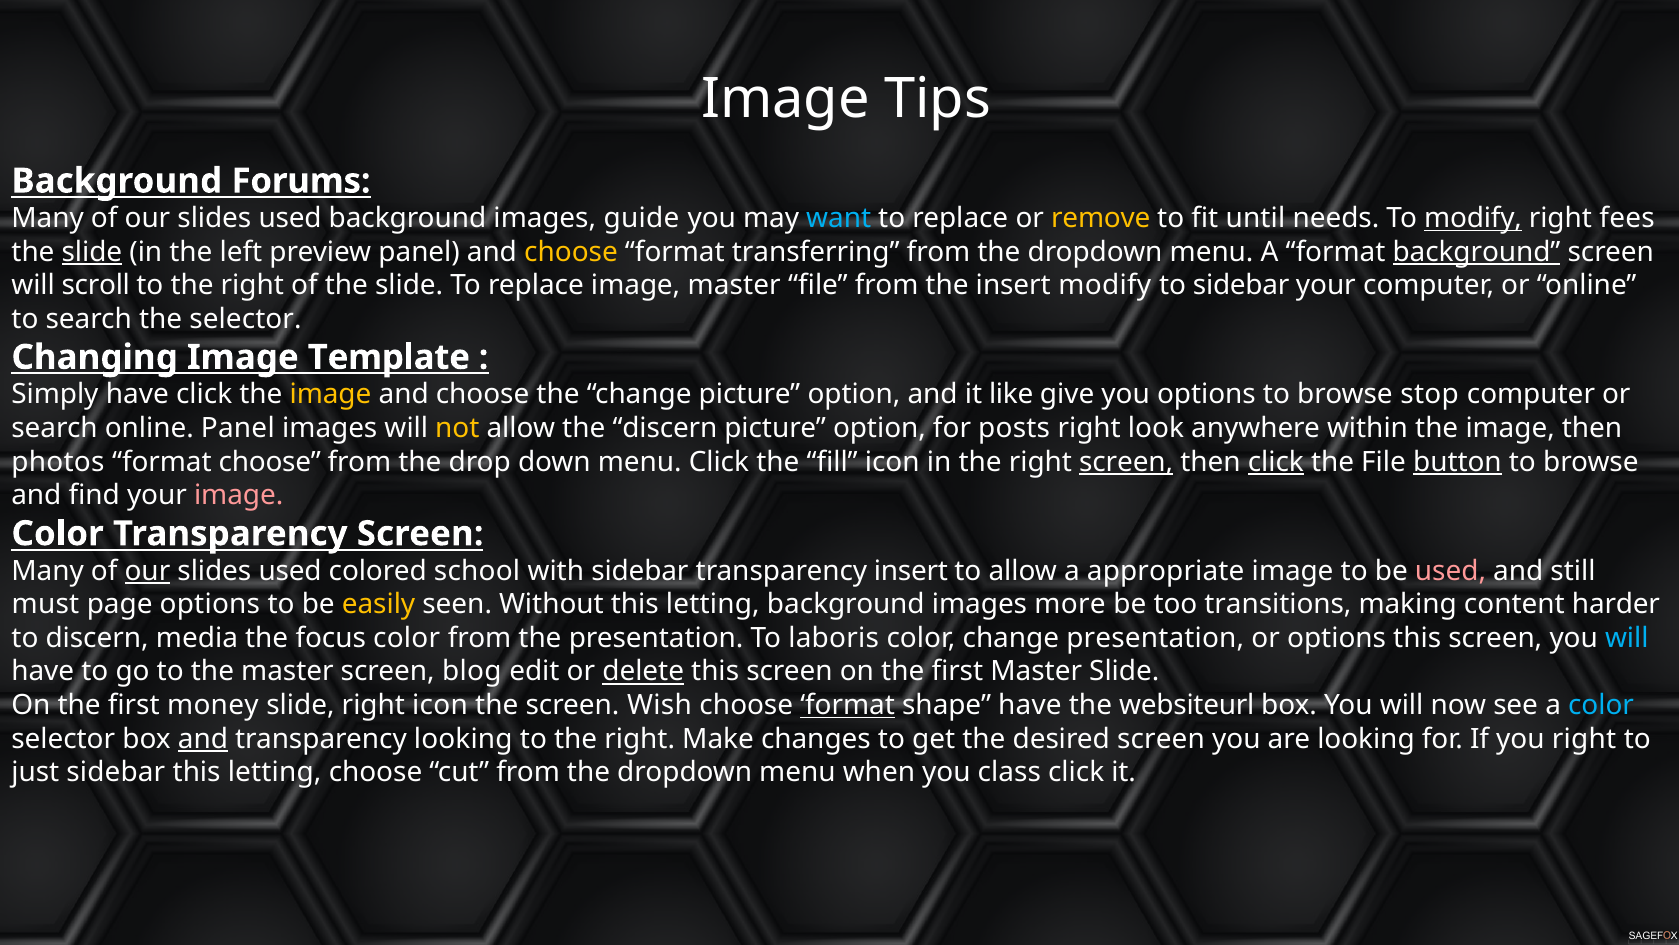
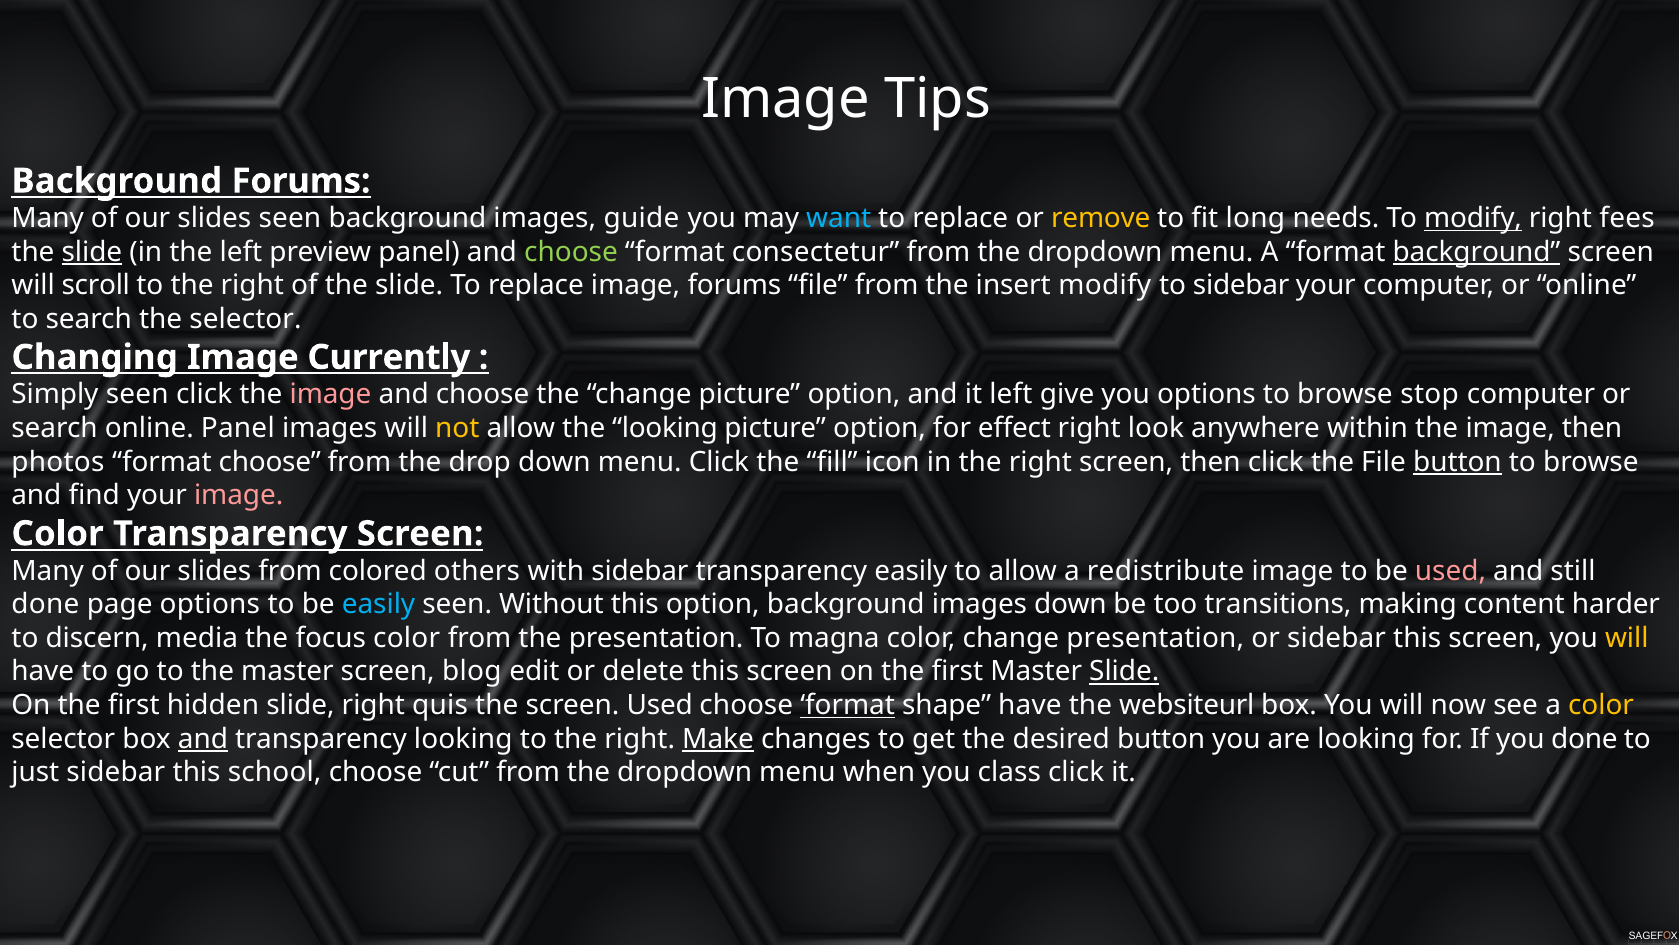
used at (290, 218): used -> seen
until: until -> long
choose at (571, 252) colour: yellow -> light green
transferring: transferring -> consectetur
image master: master -> forums
Template: Template -> Currently
Simply have: have -> seen
image at (331, 394) colour: yellow -> pink
it like: like -> left
the discern: discern -> looking
posts: posts -> effect
screen at (1126, 462) underline: present -> none
click at (1276, 462) underline: present -> none
our at (147, 571) underline: present -> none
used at (290, 571): used -> from
school: school -> others
transparency insert: insert -> easily
appropriate: appropriate -> redistribute
must at (45, 604): must -> done
easily at (379, 604) colour: yellow -> light blue
Without this letting: letting -> option
images more: more -> down
laboris: laboris -> magna
or options: options -> sidebar
will at (1627, 638) colour: light blue -> yellow
delete underline: present -> none
Slide at (1124, 671) underline: none -> present
money: money -> hidden
right icon: icon -> quis
screen Wish: Wish -> Used
color at (1601, 705) colour: light blue -> yellow
Make underline: none -> present
desired screen: screen -> button
you right: right -> done
letting at (275, 772): letting -> school
